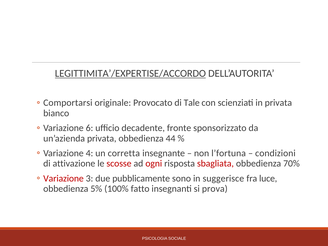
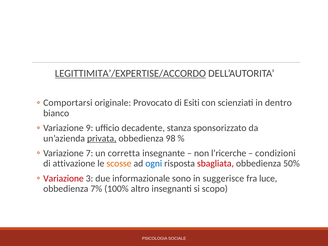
Tale: Tale -> Esiti
in privata: privata -> dentro
6: 6 -> 9
fronte: fronte -> stanza
privata at (102, 138) underline: none -> present
44: 44 -> 98
4: 4 -> 7
l’fortuna: l’fortuna -> l’ricerche
scosse colour: red -> orange
ogni colour: red -> blue
70%: 70% -> 50%
pubblicamente: pubblicamente -> informazionale
5%: 5% -> 7%
fatto: fatto -> altro
prova: prova -> scopo
